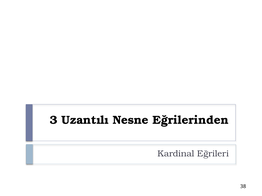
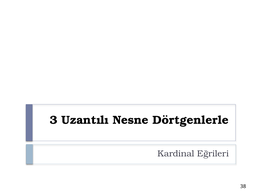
Eğrilerinden: Eğrilerinden -> Dörtgenlerle
